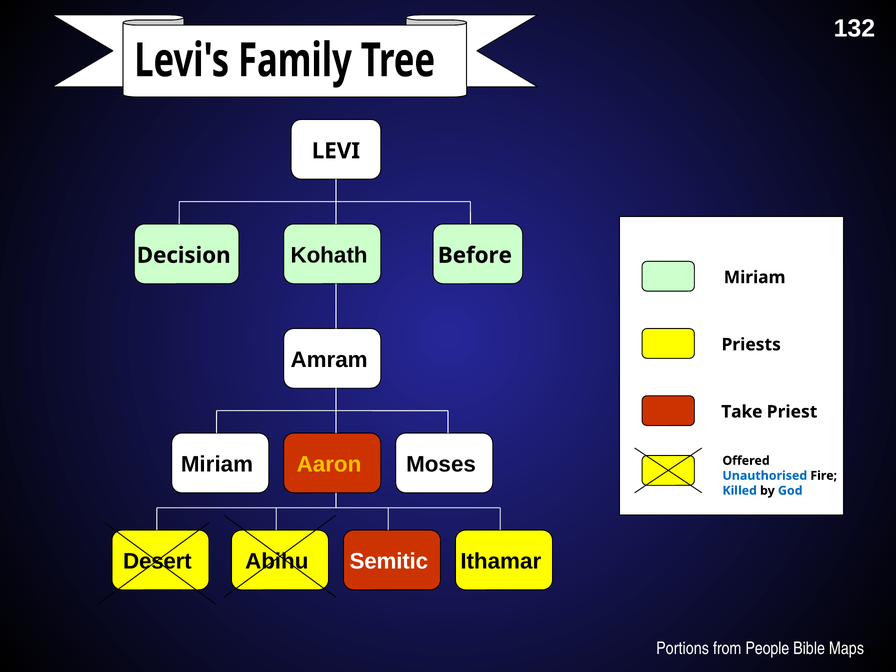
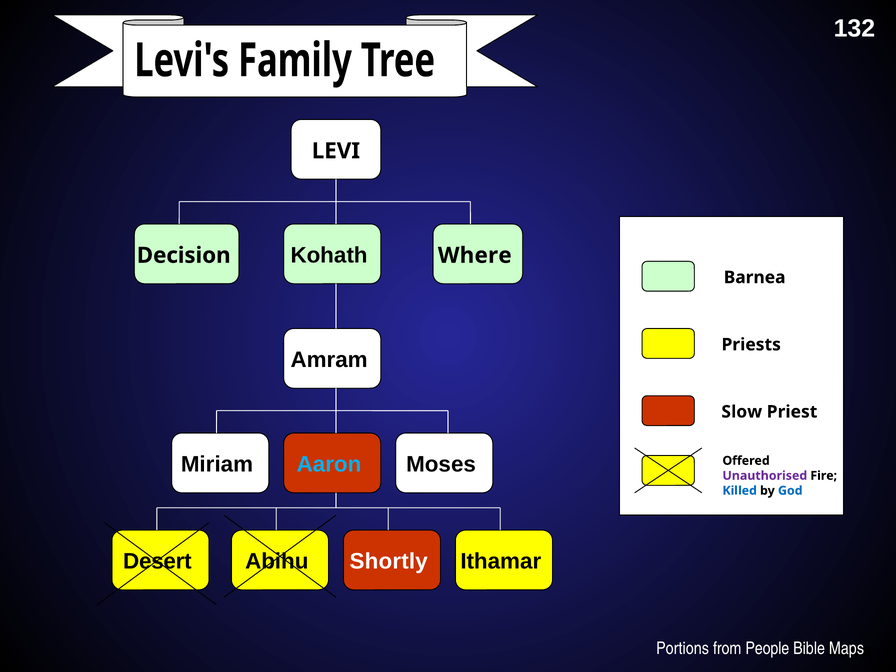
Before: Before -> Where
Miriam at (755, 277): Miriam -> Barnea
Take: Take -> Slow
Aaron colour: yellow -> light blue
Unauthorised colour: blue -> purple
Semitic: Semitic -> Shortly
